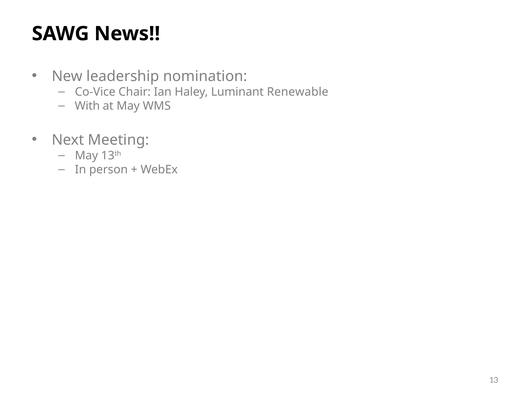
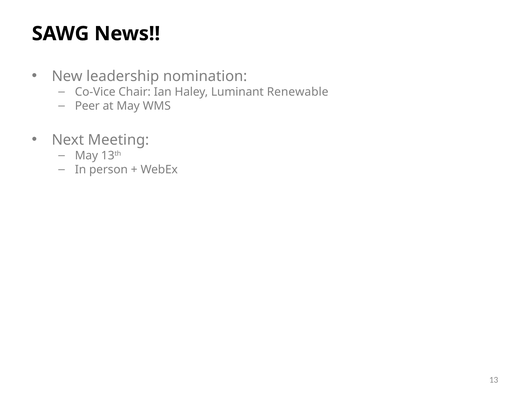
With: With -> Peer
